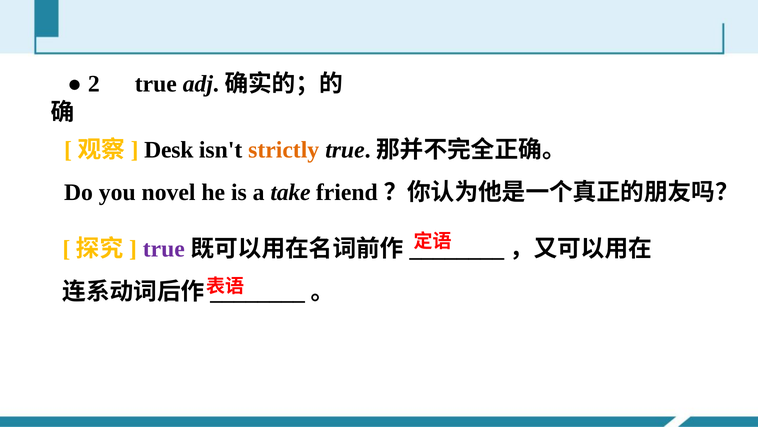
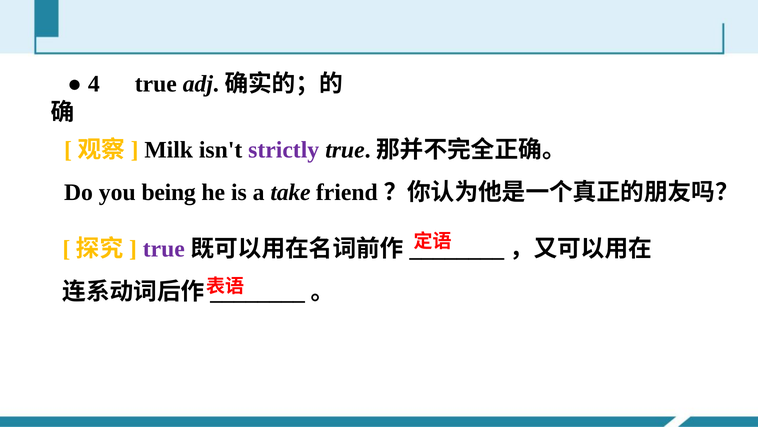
2: 2 -> 4
Desk: Desk -> Milk
strictly colour: orange -> purple
novel: novel -> being
